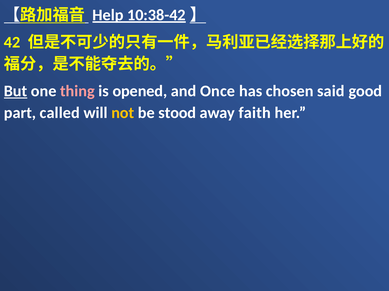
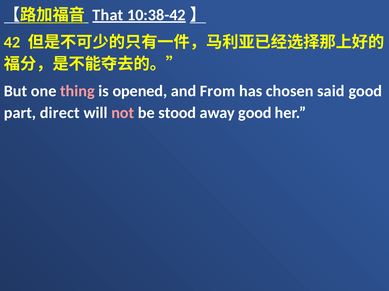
Help: Help -> That
But underline: present -> none
Once: Once -> From
called: called -> direct
not colour: yellow -> pink
away faith: faith -> good
